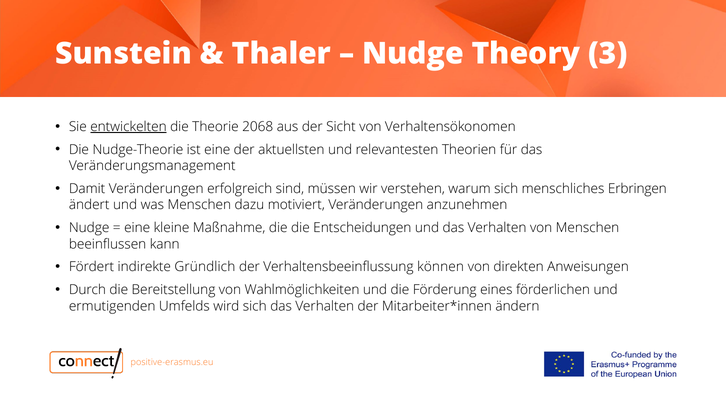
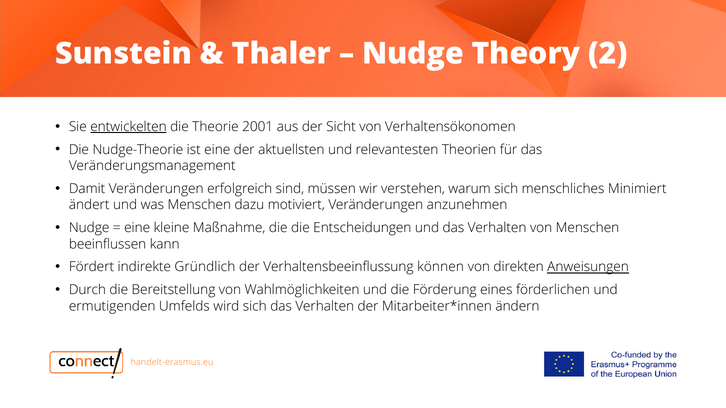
3: 3 -> 2
2068: 2068 -> 2001
Erbringen: Erbringen -> Minimiert
Anweisungen underline: none -> present
positive-erasmus.eu: positive-erasmus.eu -> handelt-erasmus.eu
